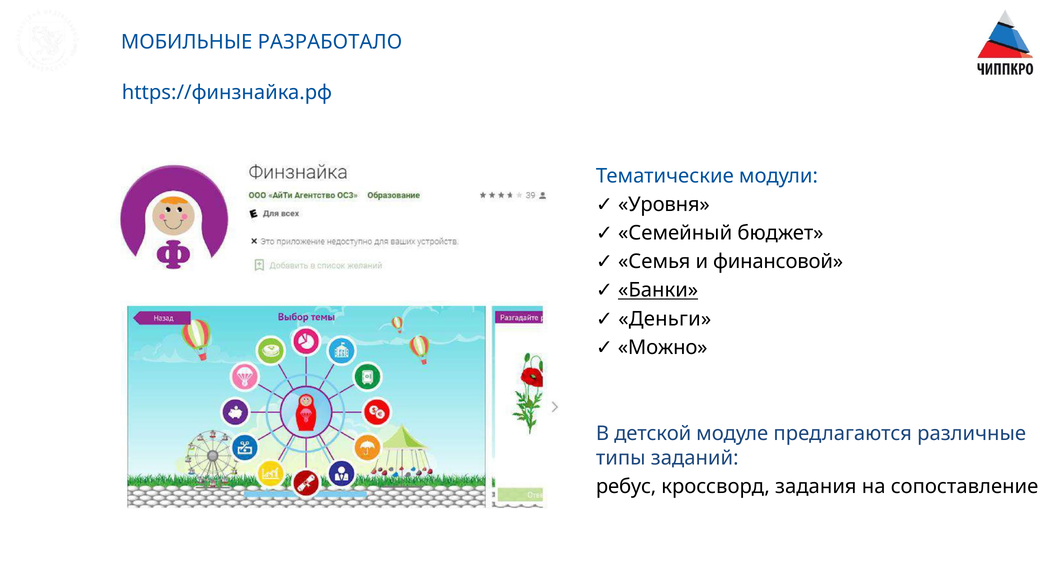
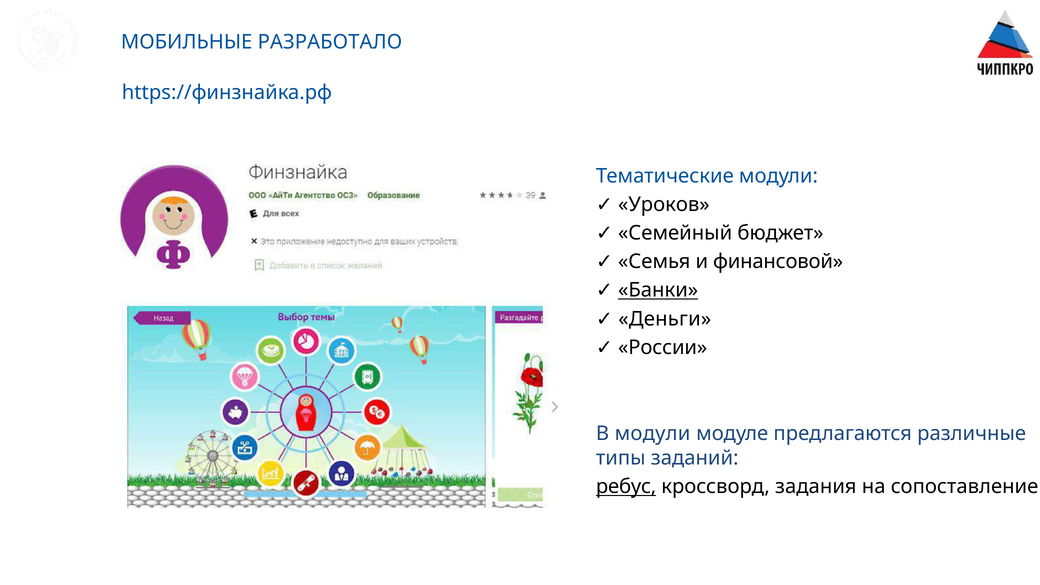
Уровня: Уровня -> Уроков
Можно: Можно -> России
В детской: детской -> модули
ребус underline: none -> present
